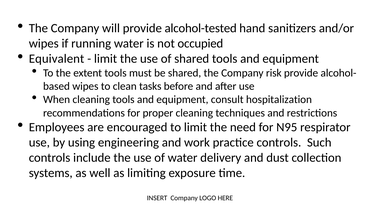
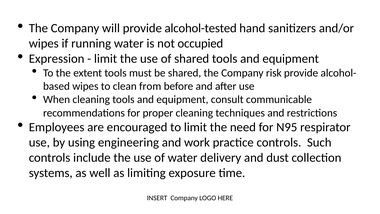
Equivalent: Equivalent -> Expression
tasks: tasks -> from
hospitalization: hospitalization -> communicable
